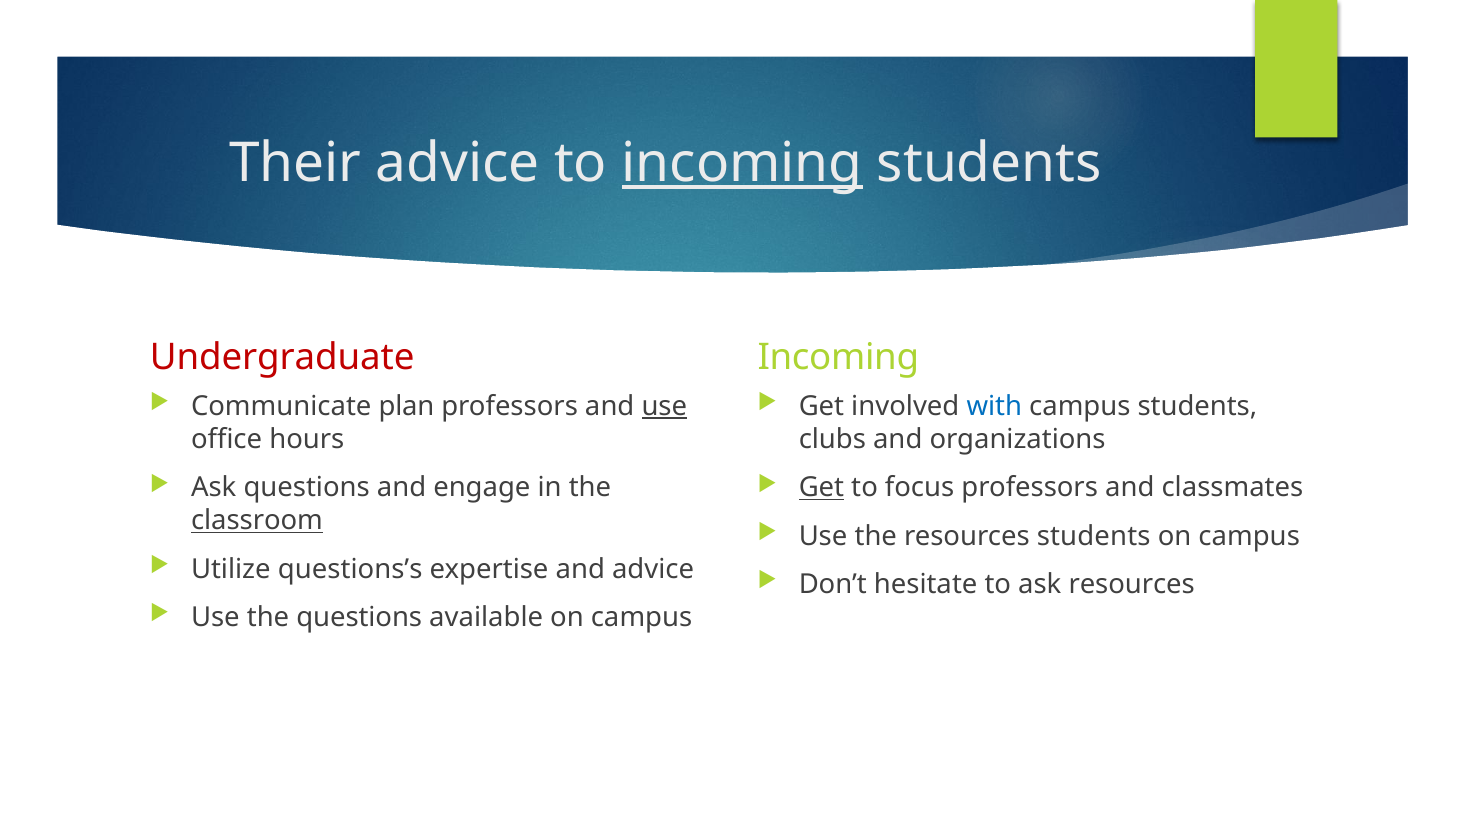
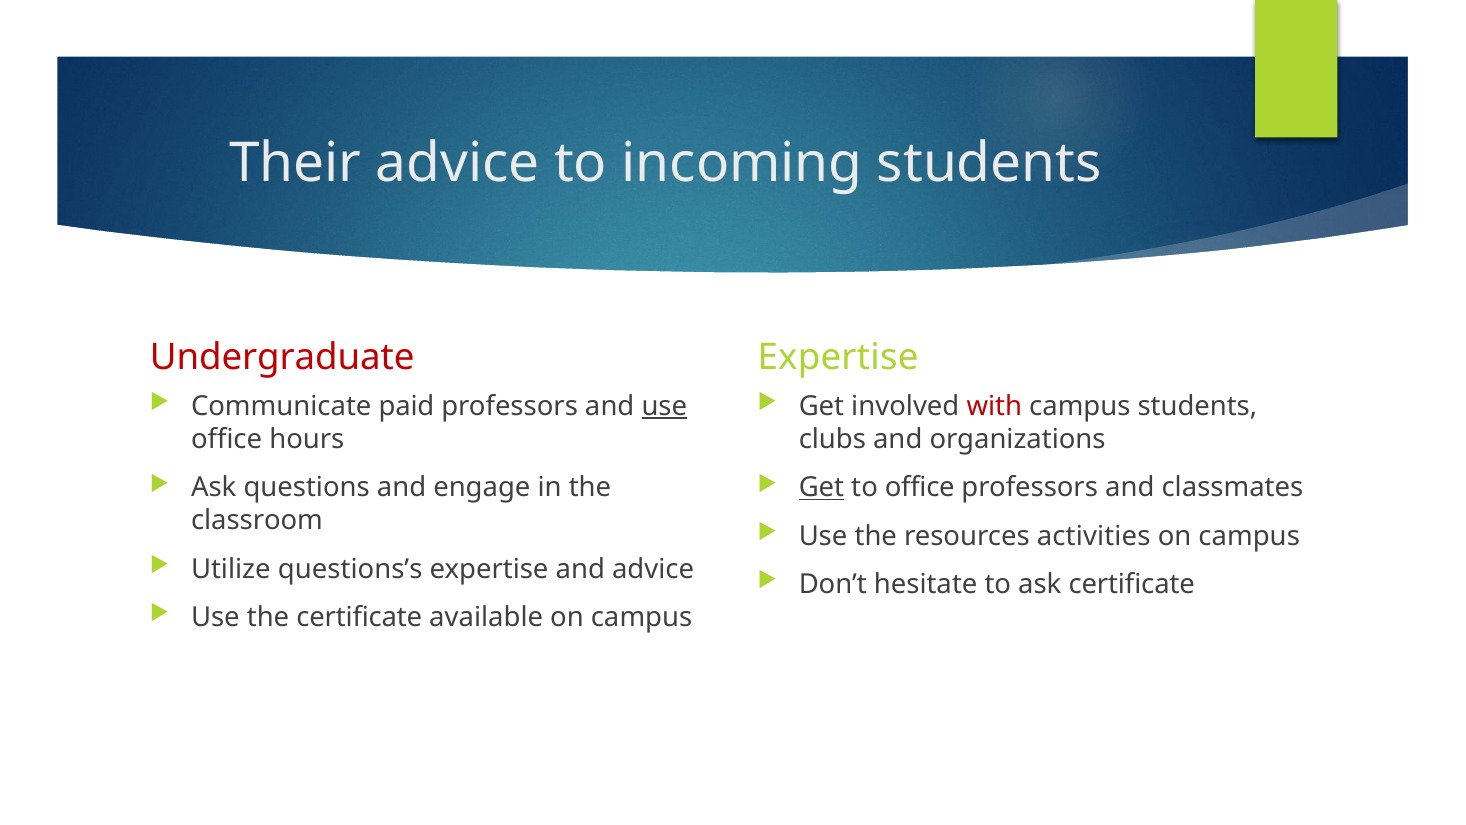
incoming at (742, 163) underline: present -> none
Incoming at (838, 357): Incoming -> Expertise
plan: plan -> paid
with colour: blue -> red
to focus: focus -> office
classroom underline: present -> none
resources students: students -> activities
ask resources: resources -> certificate
the questions: questions -> certificate
